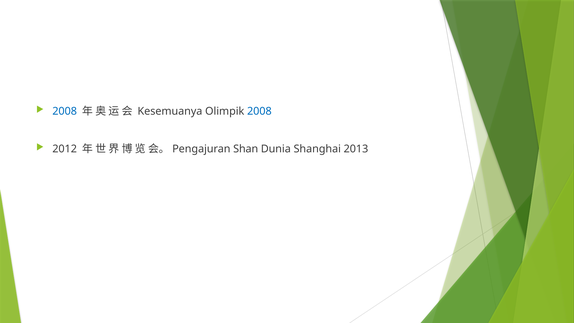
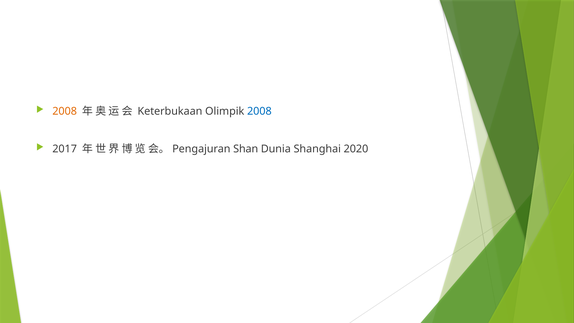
2008 at (65, 111) colour: blue -> orange
Kesemuanya: Kesemuanya -> Keterbukaan
2012: 2012 -> 2017
2013: 2013 -> 2020
